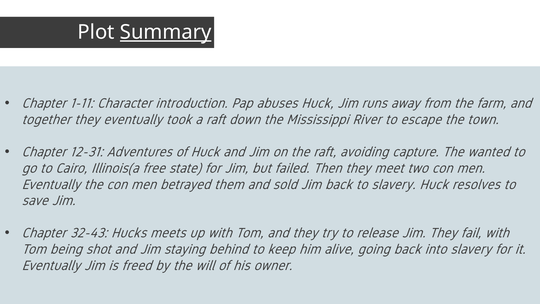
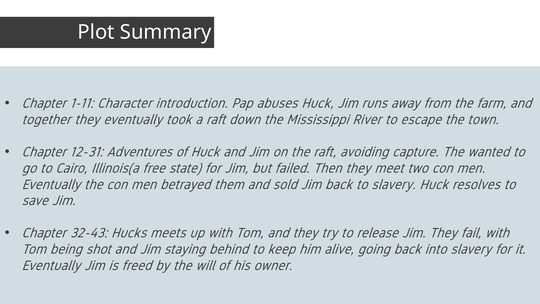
Summary underline: present -> none
